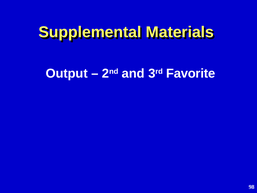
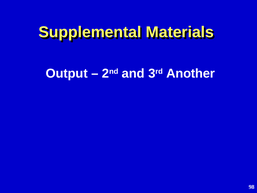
Favorite: Favorite -> Another
